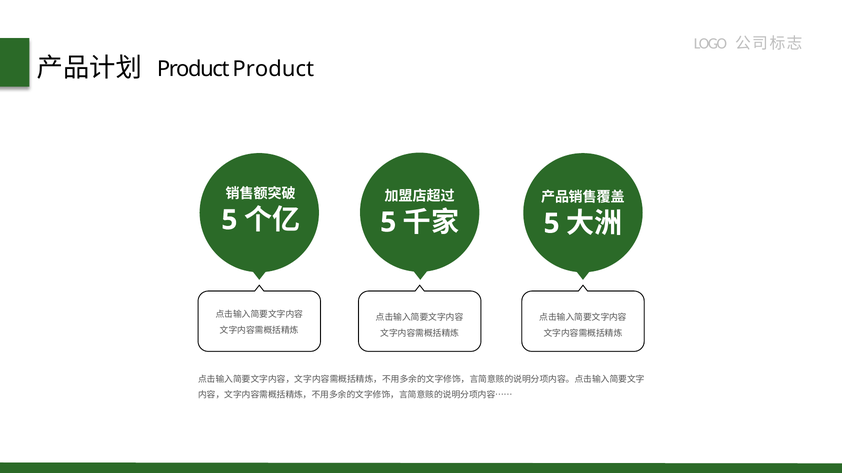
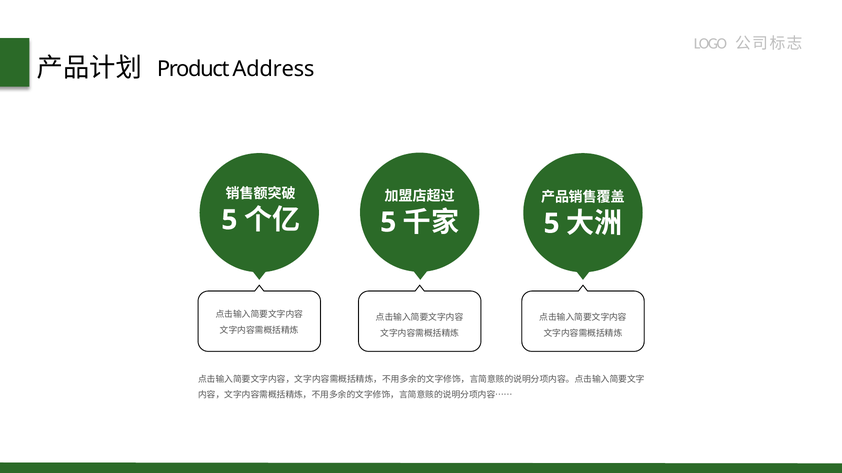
Product Product: Product -> Address
